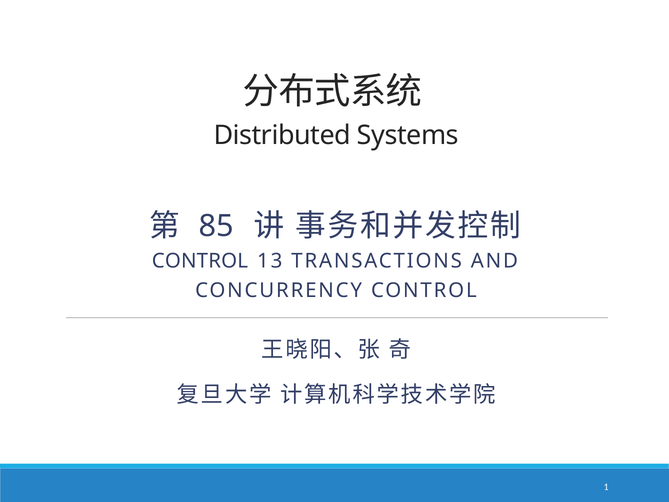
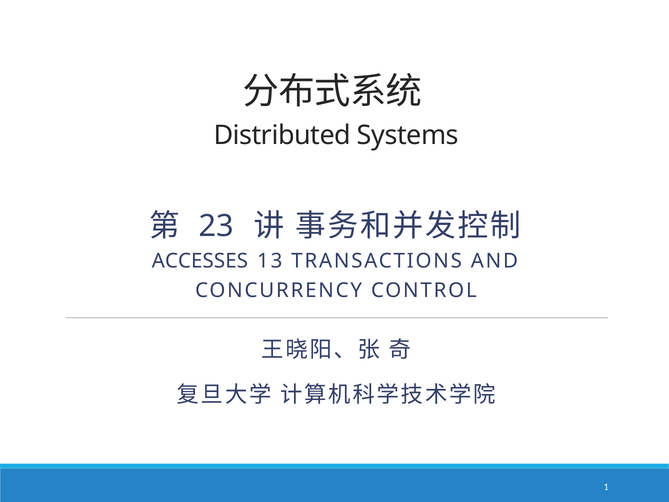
85: 85 -> 23
CONTROL at (200, 261): CONTROL -> ACCESSES
